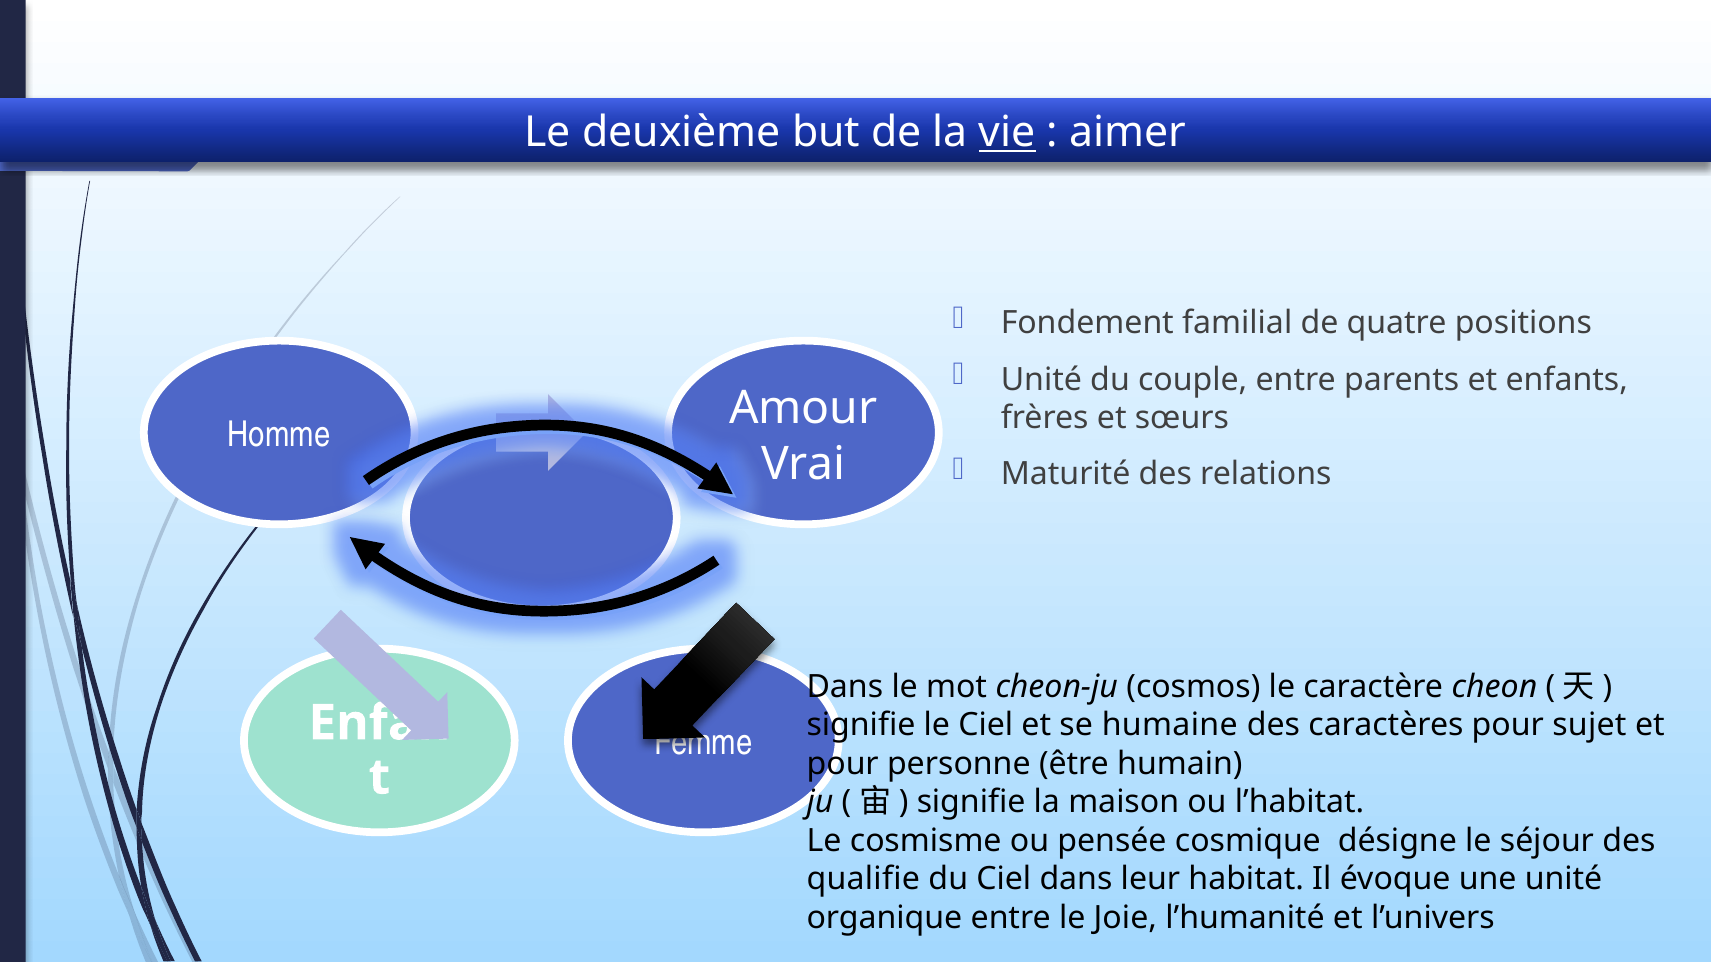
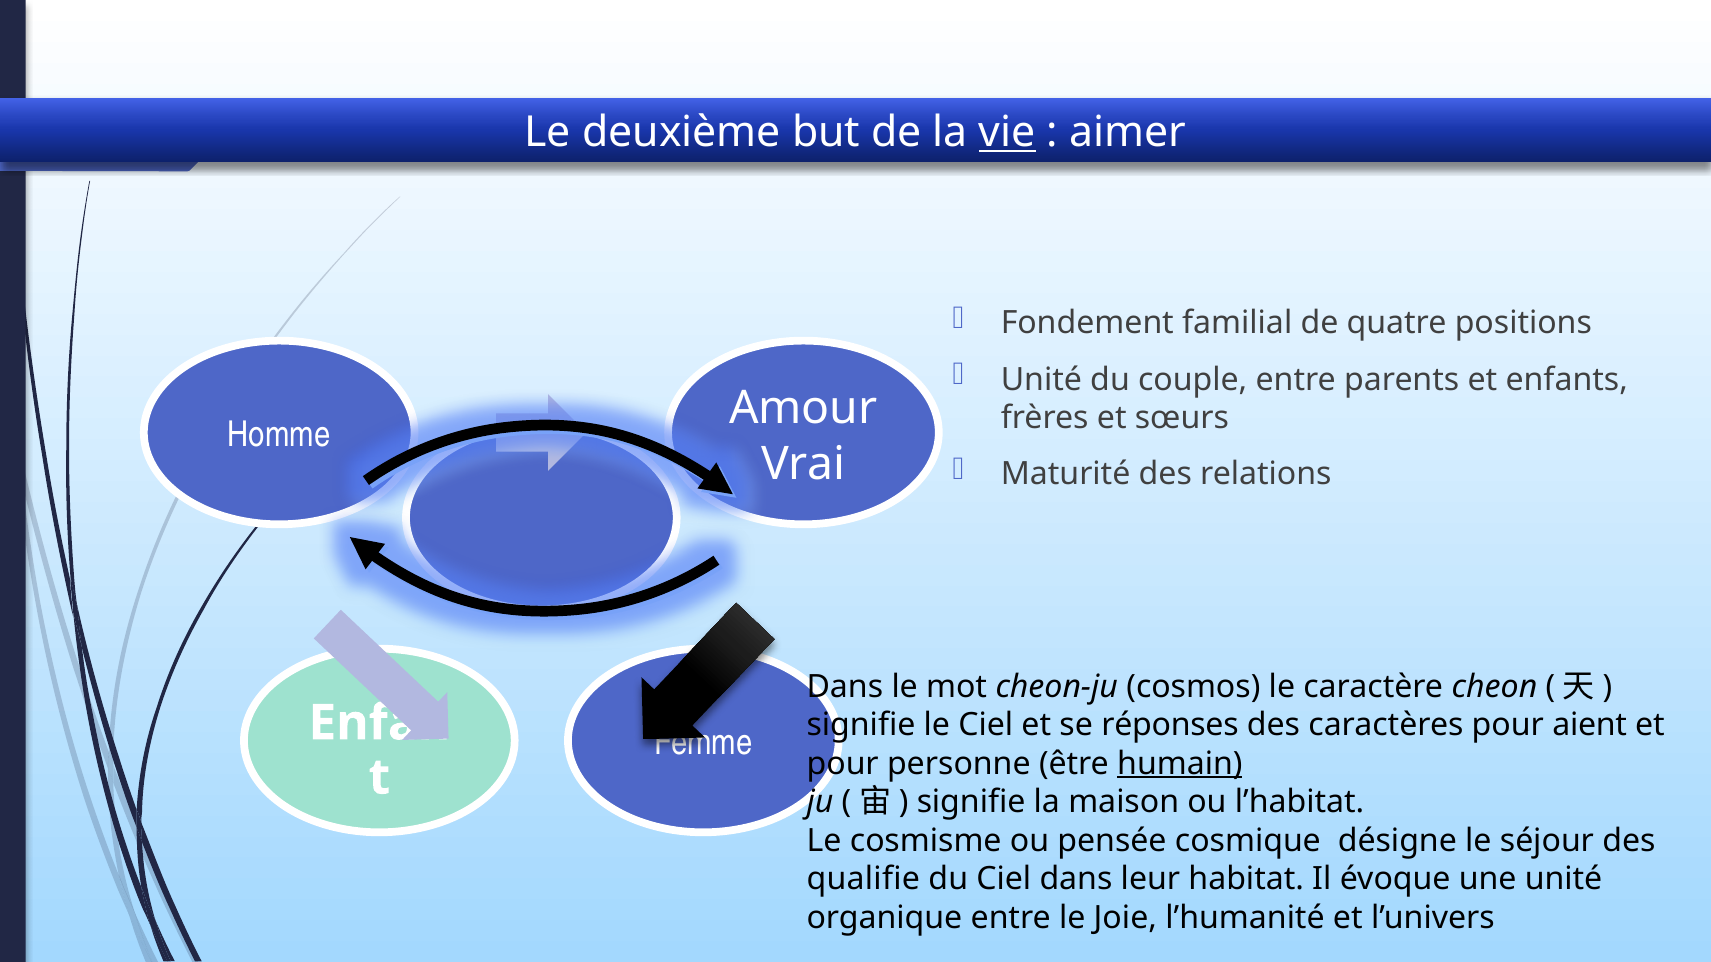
humaine: humaine -> réponses
sujet: sujet -> aient
humain underline: none -> present
